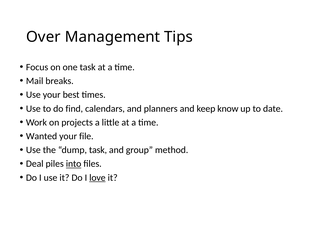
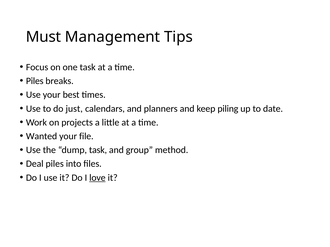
Over: Over -> Must
Mail at (35, 81): Mail -> Piles
find: find -> just
know: know -> piling
into underline: present -> none
